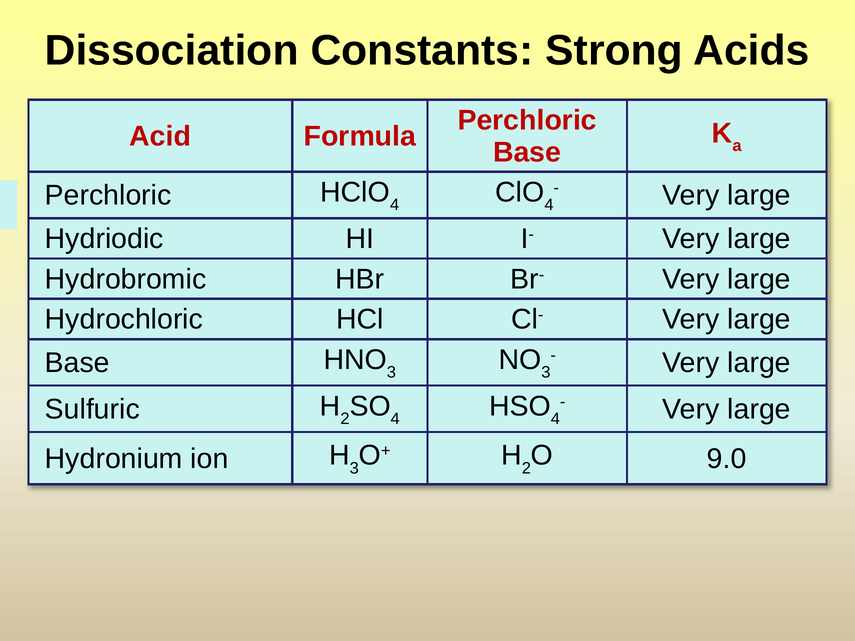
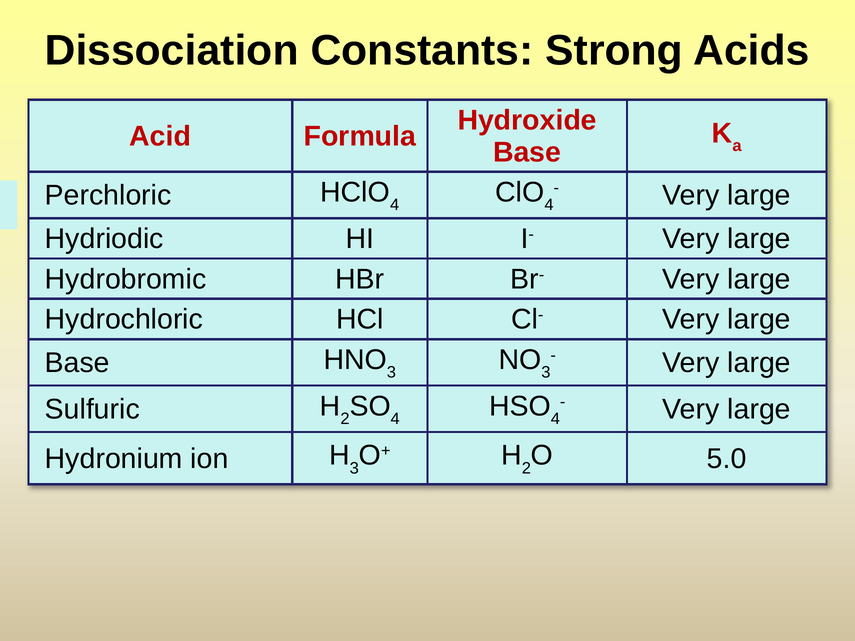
Perchloric at (527, 120): Perchloric -> Hydroxide
9.0: 9.0 -> 5.0
